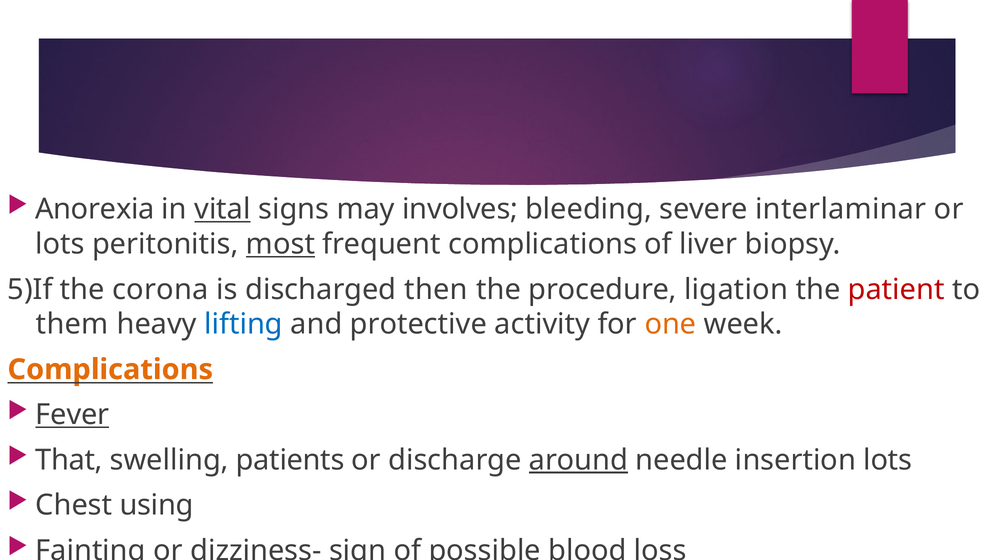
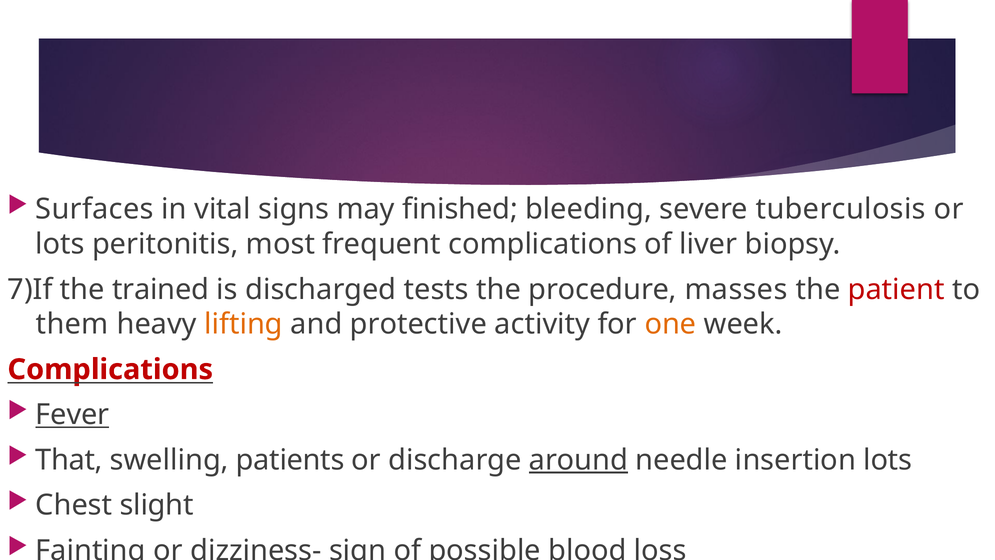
Anorexia: Anorexia -> Surfaces
vital underline: present -> none
involves: involves -> finished
interlaminar: interlaminar -> tuberculosis
most underline: present -> none
5)If: 5)If -> 7)If
corona: corona -> trained
then: then -> tests
ligation: ligation -> masses
lifting colour: blue -> orange
Complications at (110, 369) colour: orange -> red
using: using -> slight
